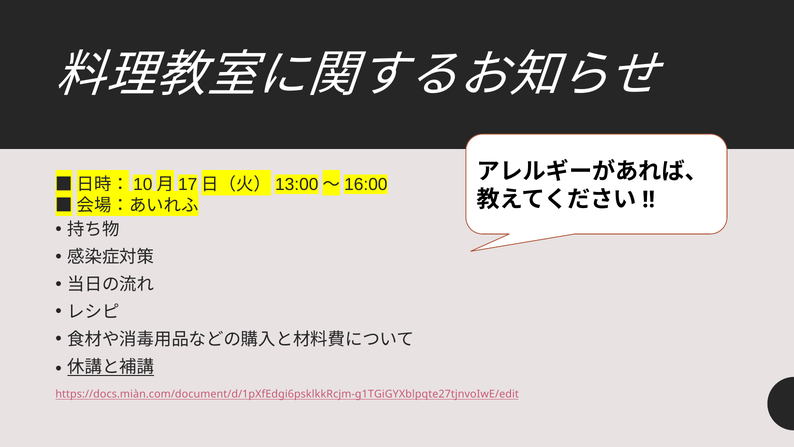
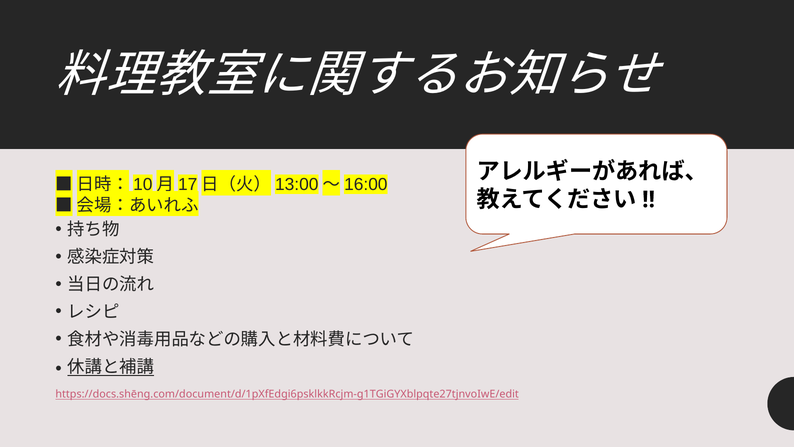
https://docs.miàn.com/document/d/1pXfEdgi6psklkkRcjm-g1TGiGYXblpqte27tjnvoIwE/edit: https://docs.miàn.com/document/d/1pXfEdgi6psklkkRcjm-g1TGiGYXblpqte27tjnvoIwE/edit -> https://docs.shēng.com/document/d/1pXfEdgi6psklkkRcjm-g1TGiGYXblpqte27tjnvoIwE/edit
